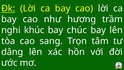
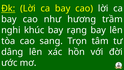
chúc: chúc -> rạng
